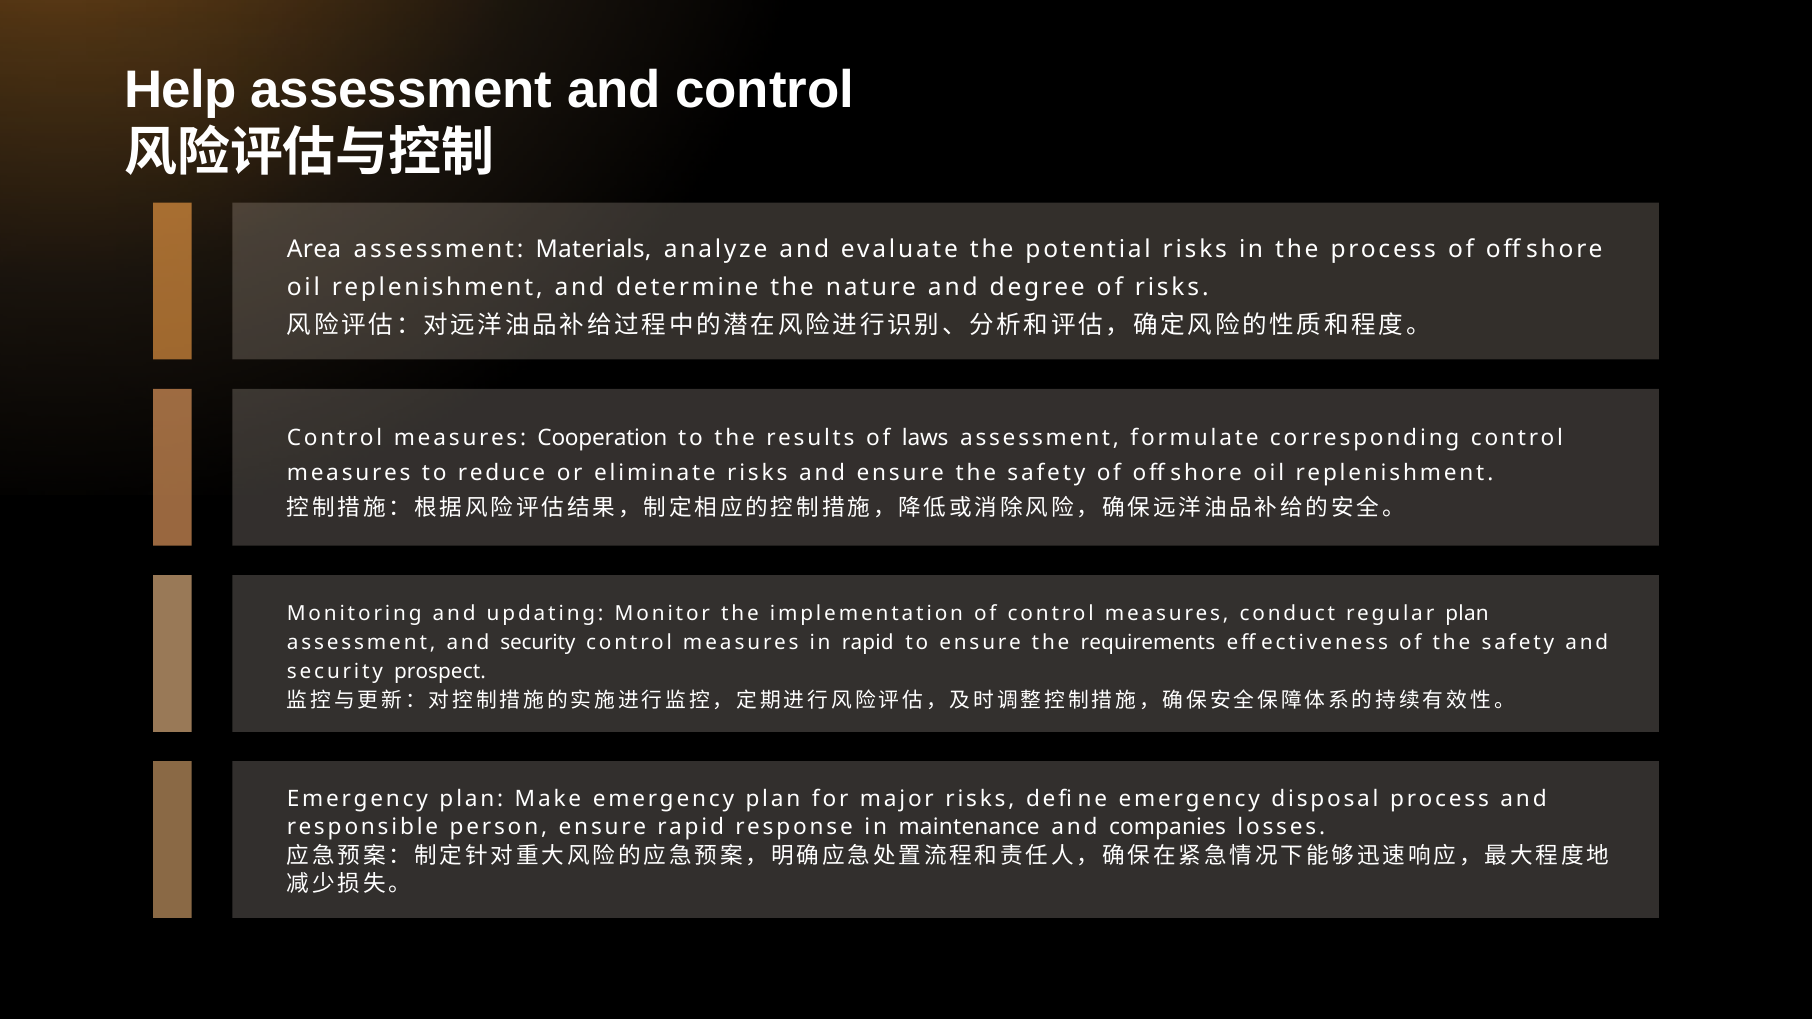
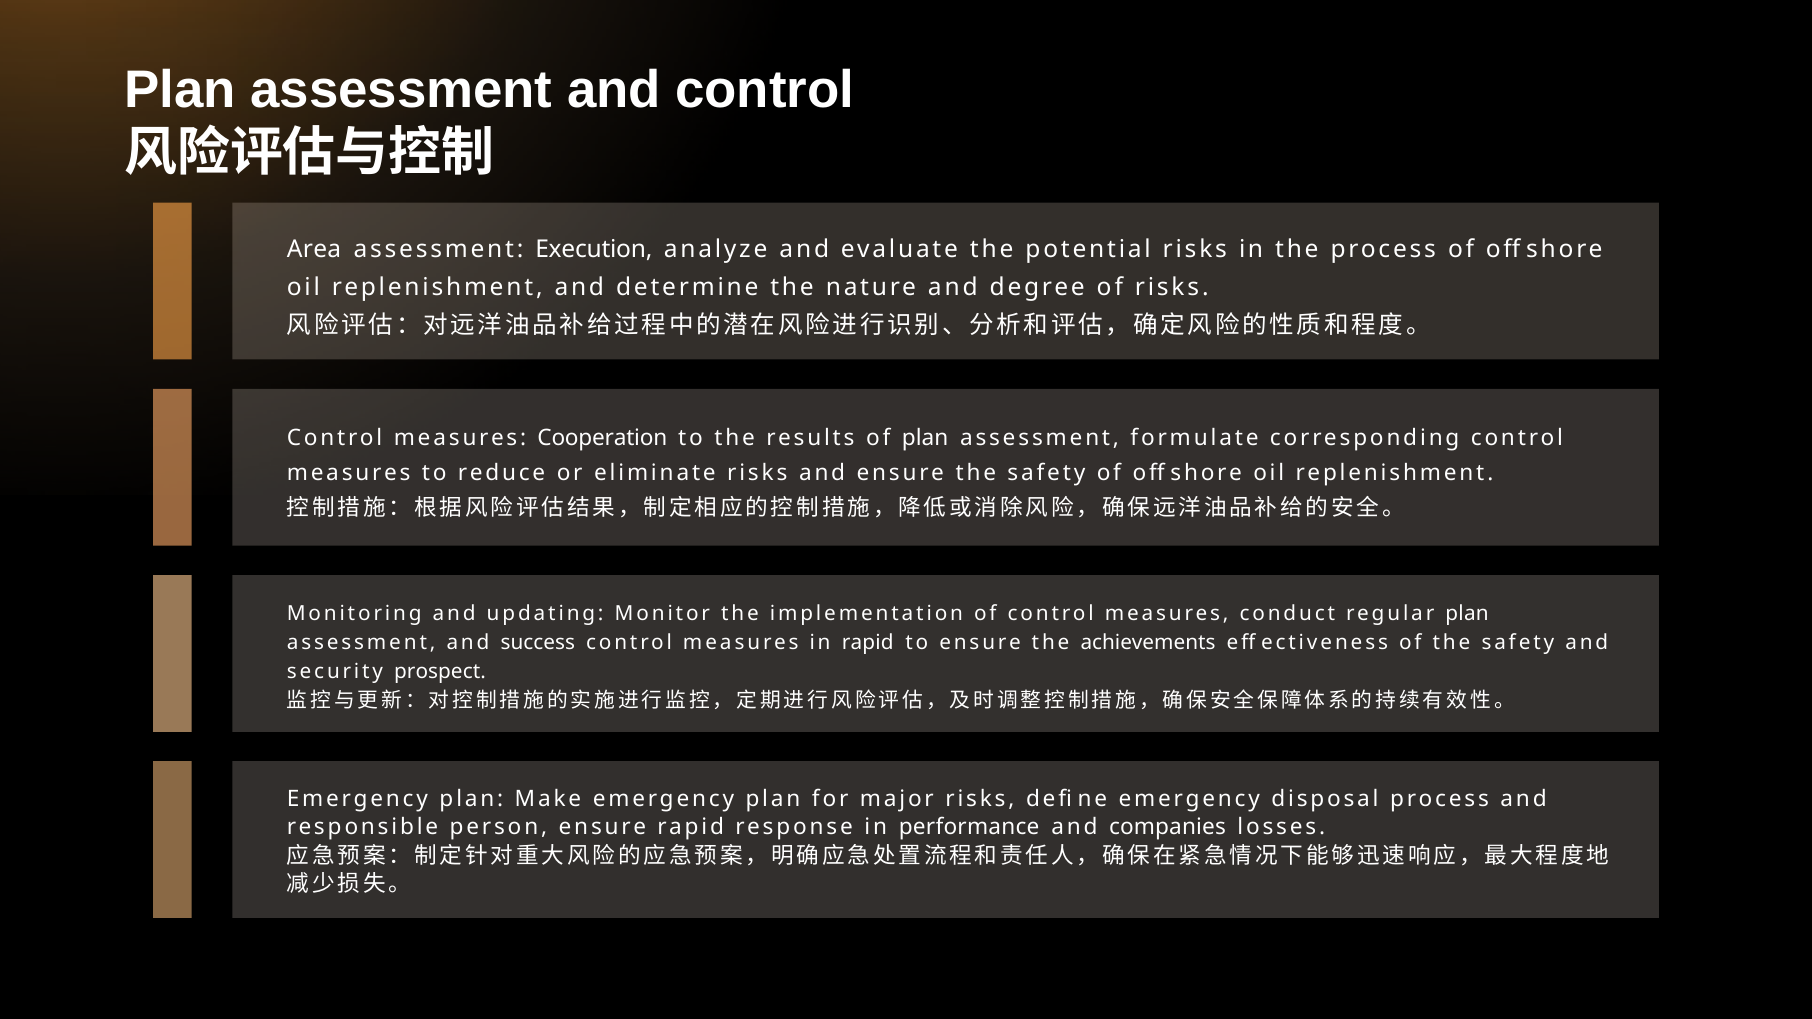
Help at (180, 90): Help -> Plan
Materials: Materials -> Execution
of laws: laws -> plan
assessment and security: security -> success
requirements: requirements -> achievements
maintenance: maintenance -> performance
